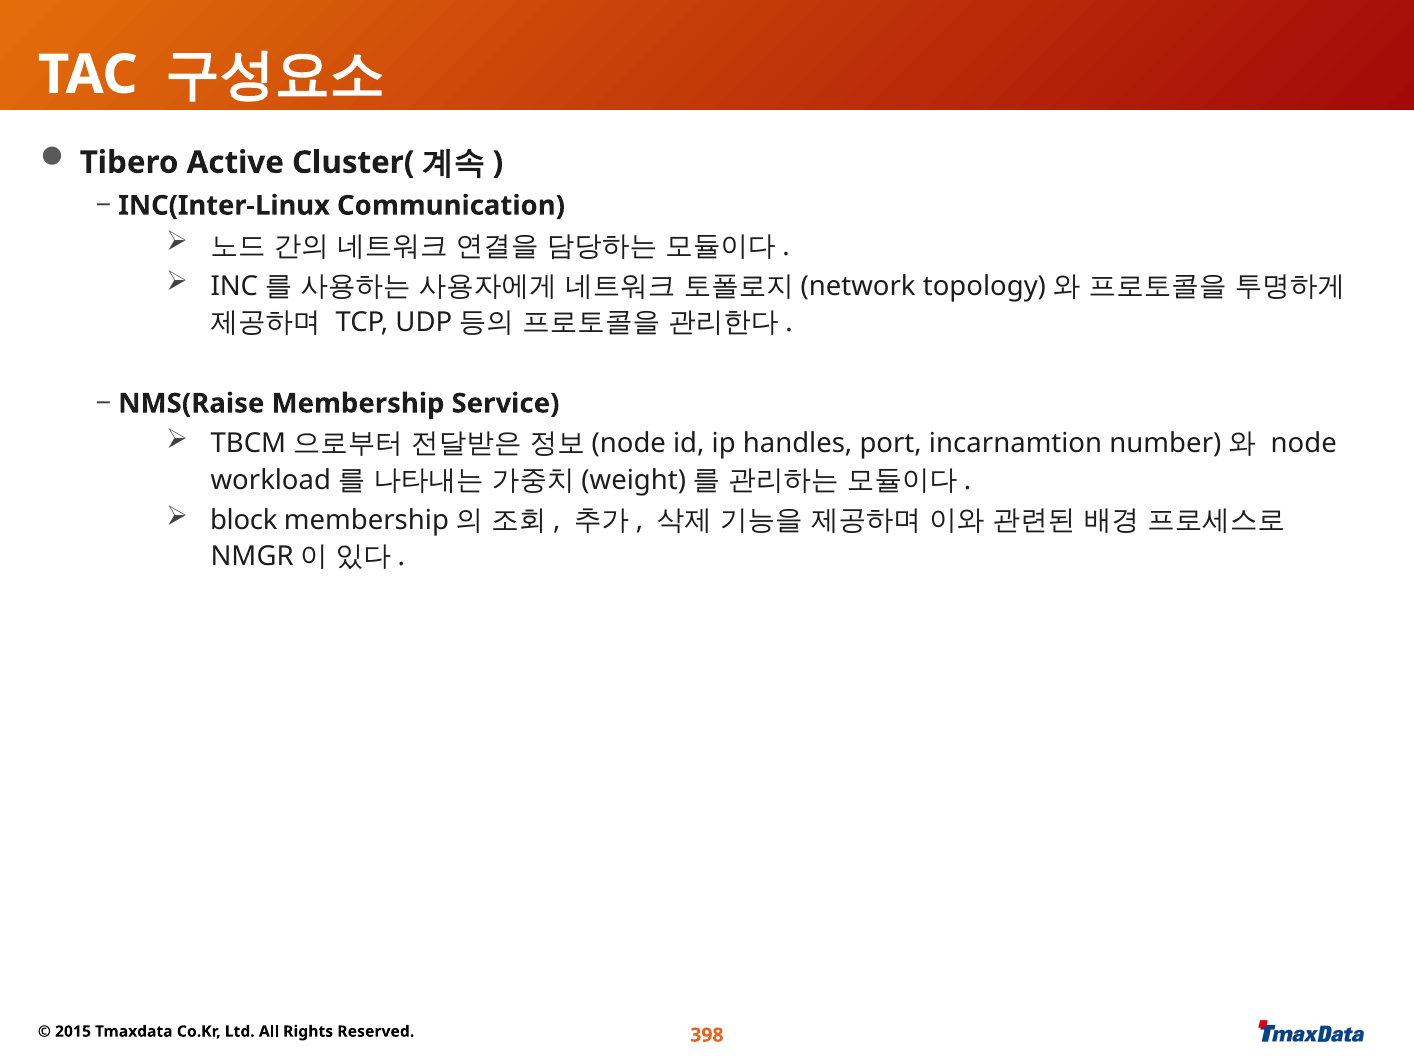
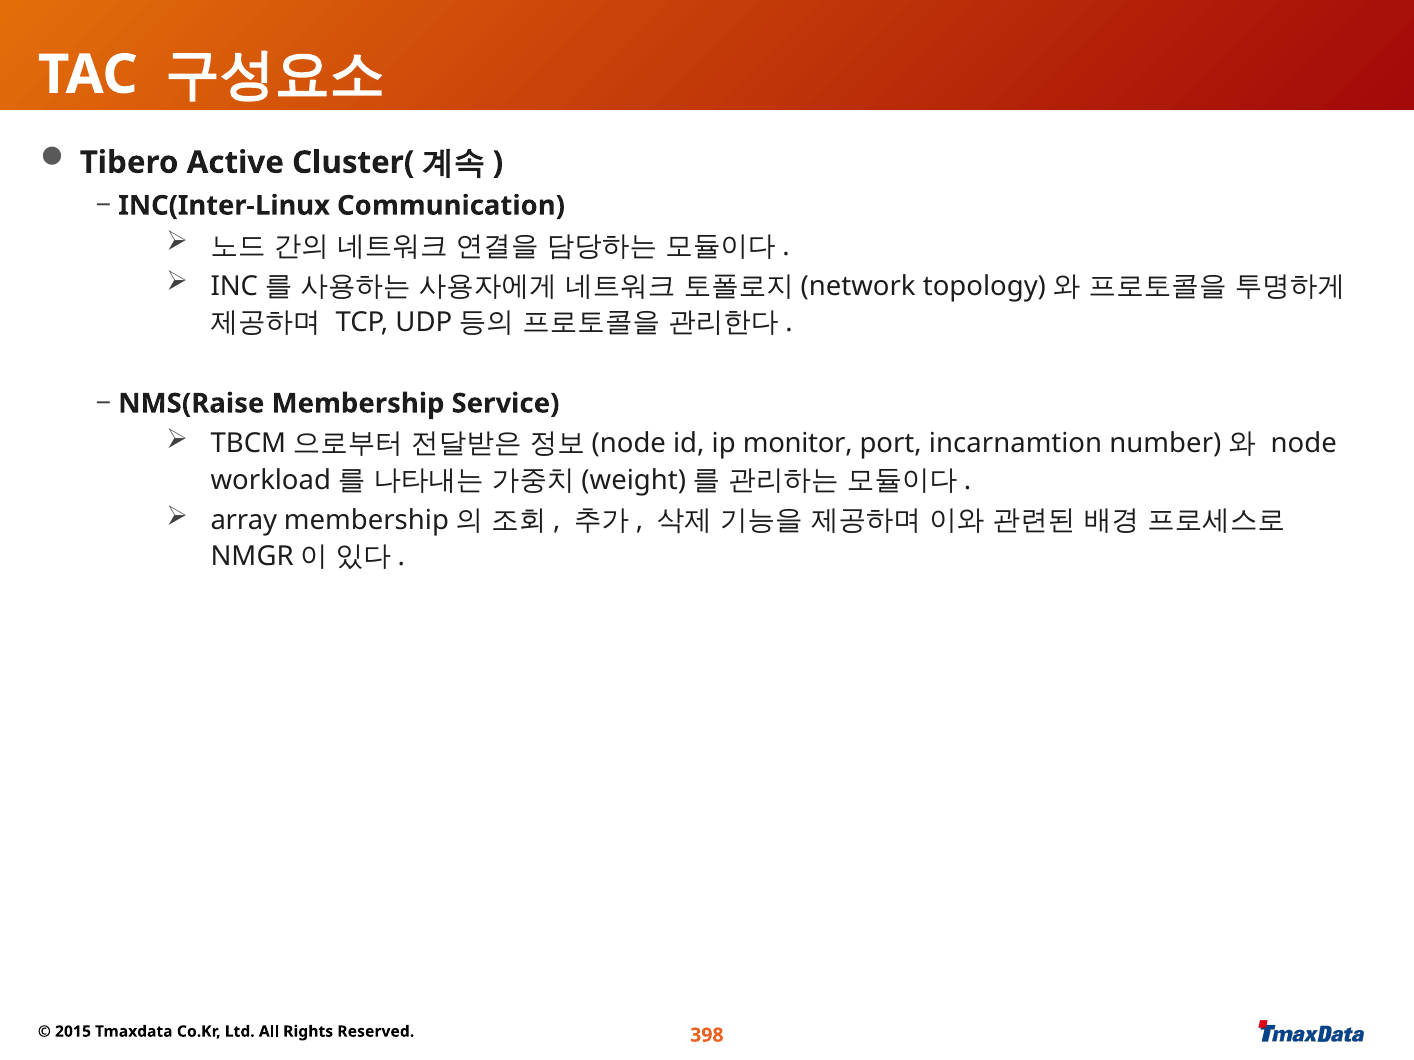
handles: handles -> monitor
block: block -> array
